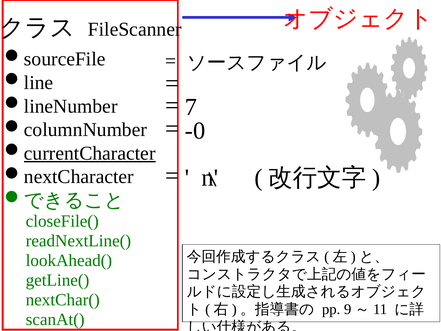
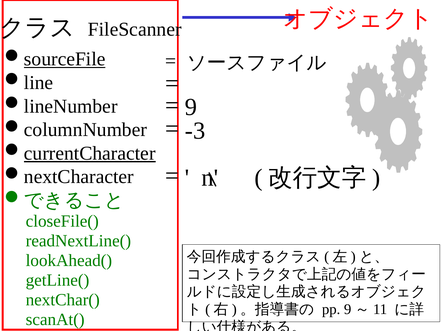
sourceFile underline: none -> present
7: 7 -> 9
-0: -0 -> -3
